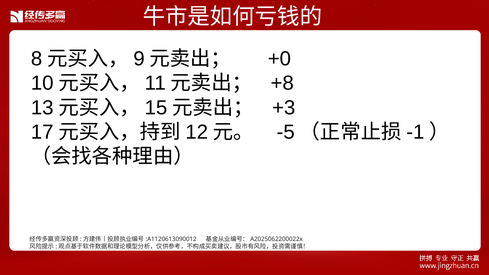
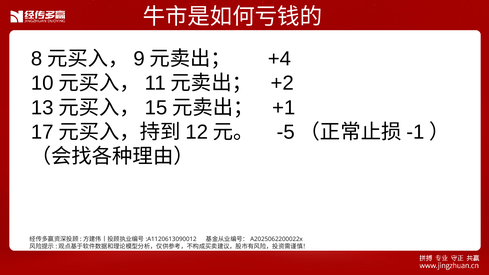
+0: +0 -> +4
+8: +8 -> +2
+3: +3 -> +1
